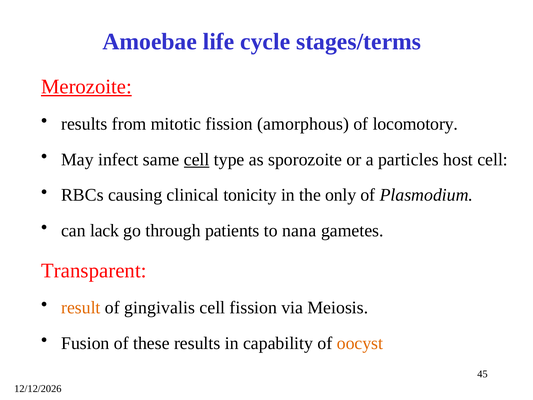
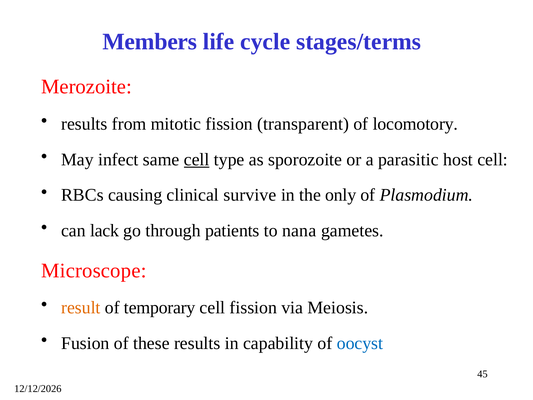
Amoebae: Amoebae -> Members
Merozoite underline: present -> none
amorphous: amorphous -> transparent
particles: particles -> parasitic
tonicity: tonicity -> survive
Transparent: Transparent -> Microscope
gingivalis: gingivalis -> temporary
oocyst colour: orange -> blue
